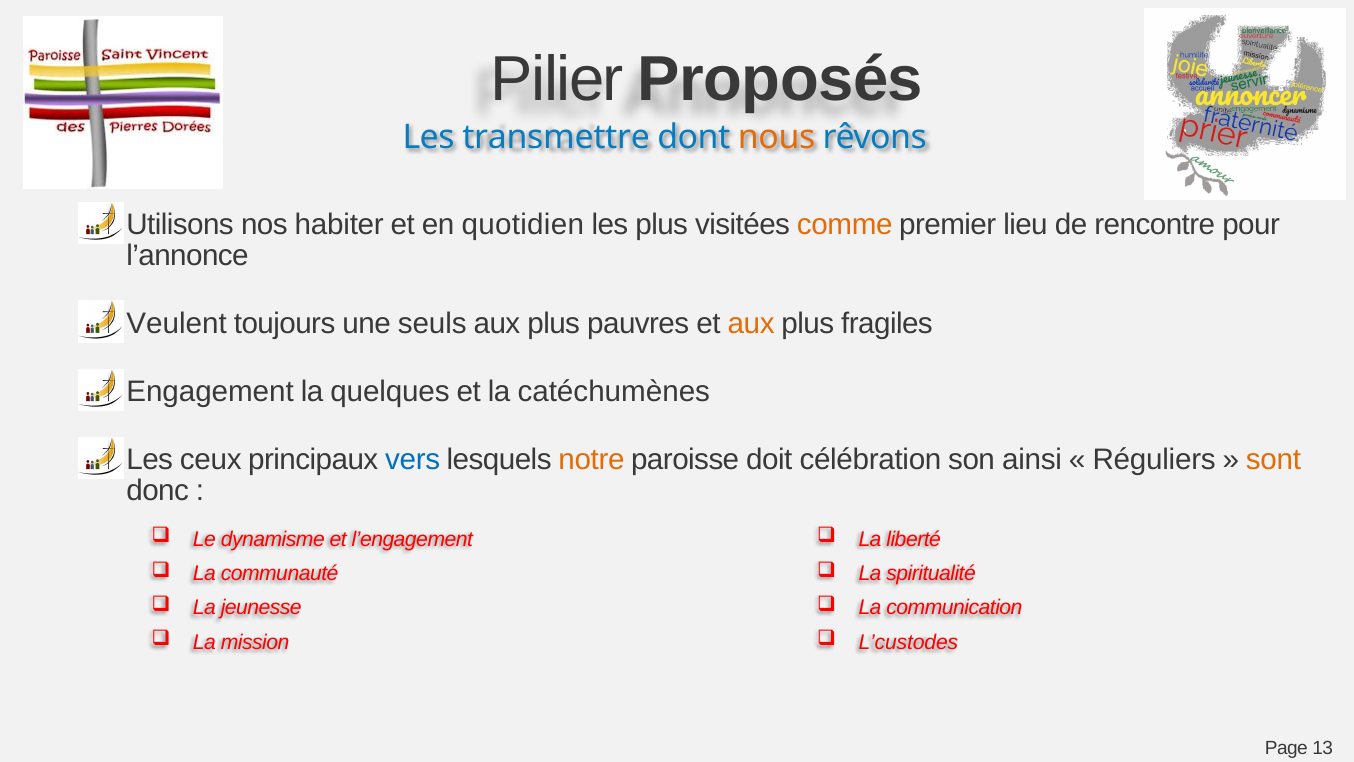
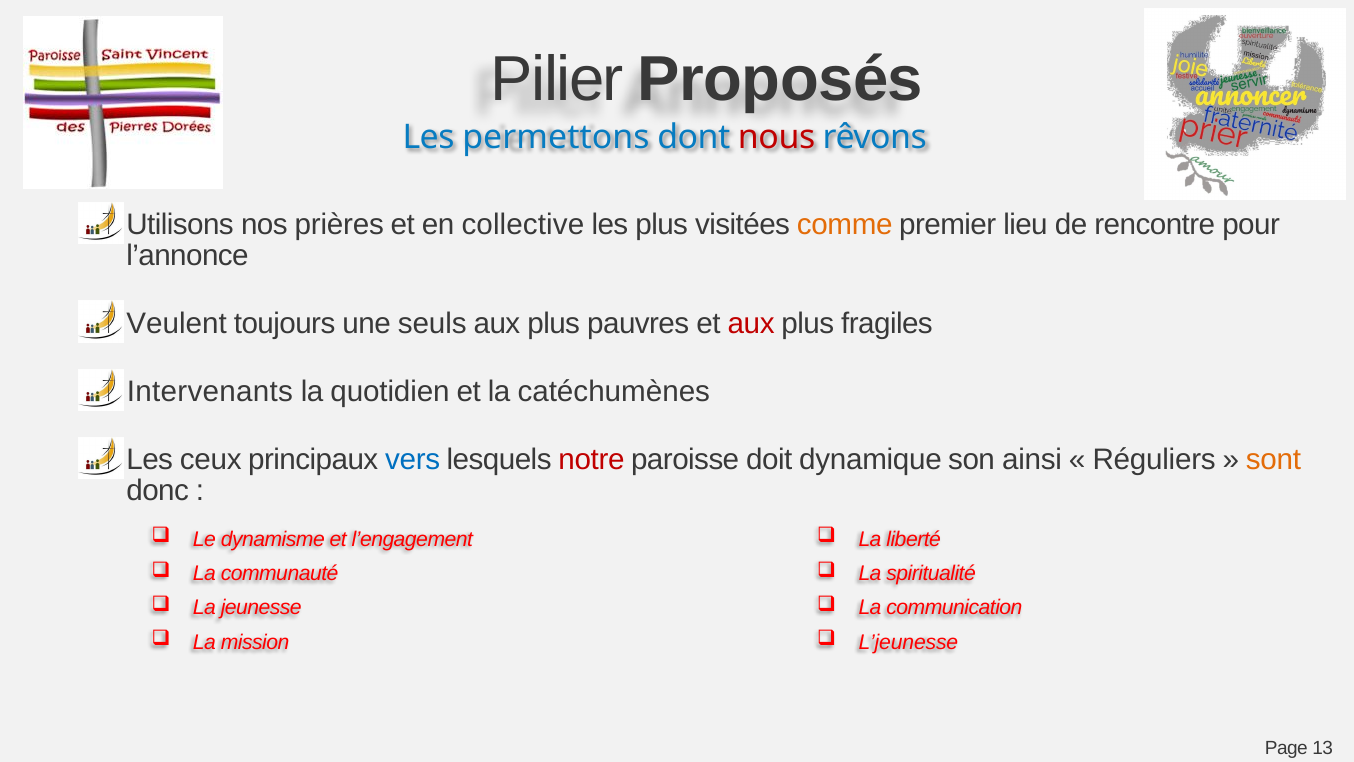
transmettre: transmettre -> permettons
nous colour: orange -> red
habiter: habiter -> prières
quotidien: quotidien -> collective
aux at (751, 323) colour: orange -> red
Engagement: Engagement -> Intervenants
quelques: quelques -> quotidien
notre colour: orange -> red
célébration: célébration -> dynamique
L’custodes: L’custodes -> L’jeunesse
